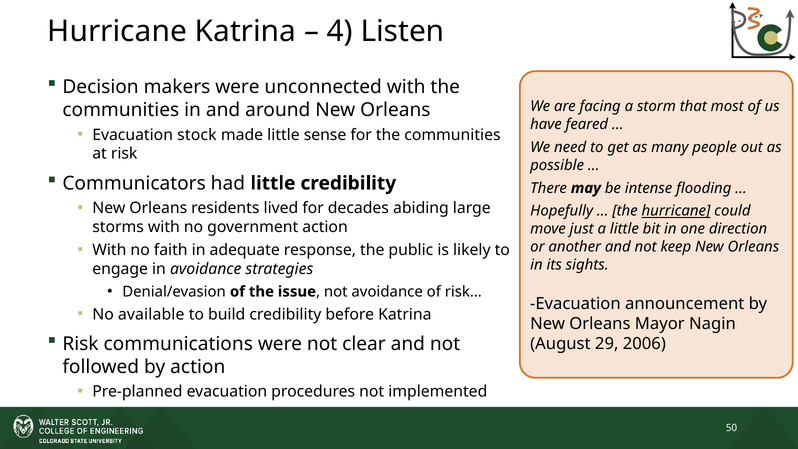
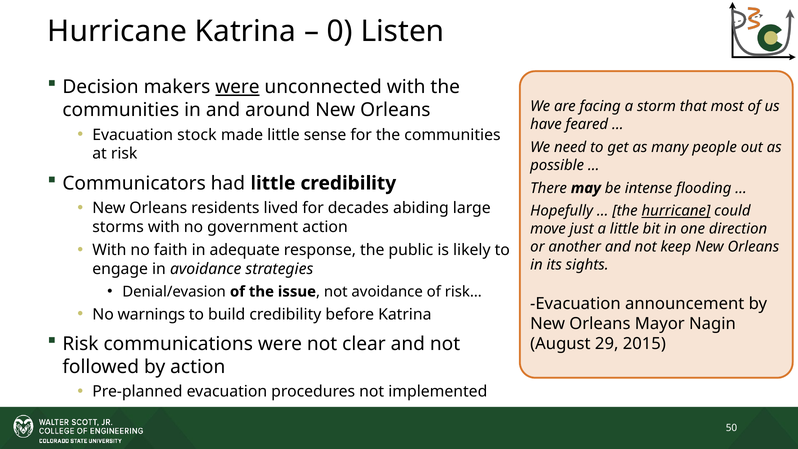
4: 4 -> 0
were at (237, 87) underline: none -> present
available: available -> warnings
2006: 2006 -> 2015
